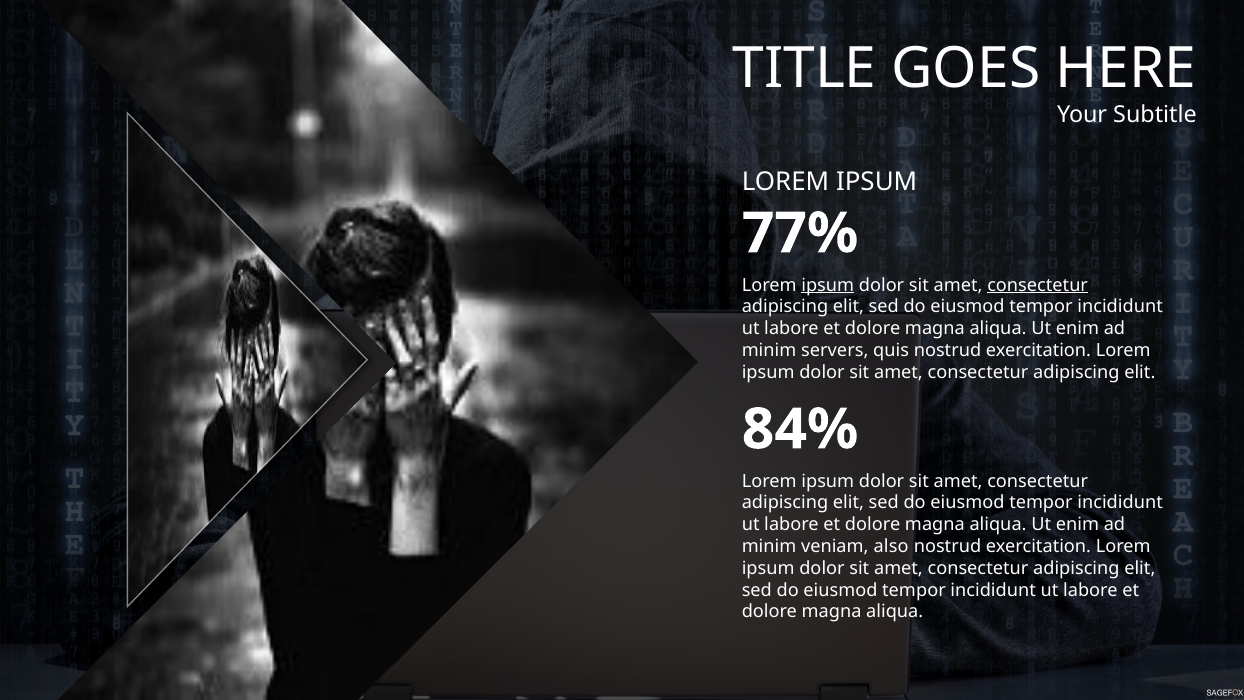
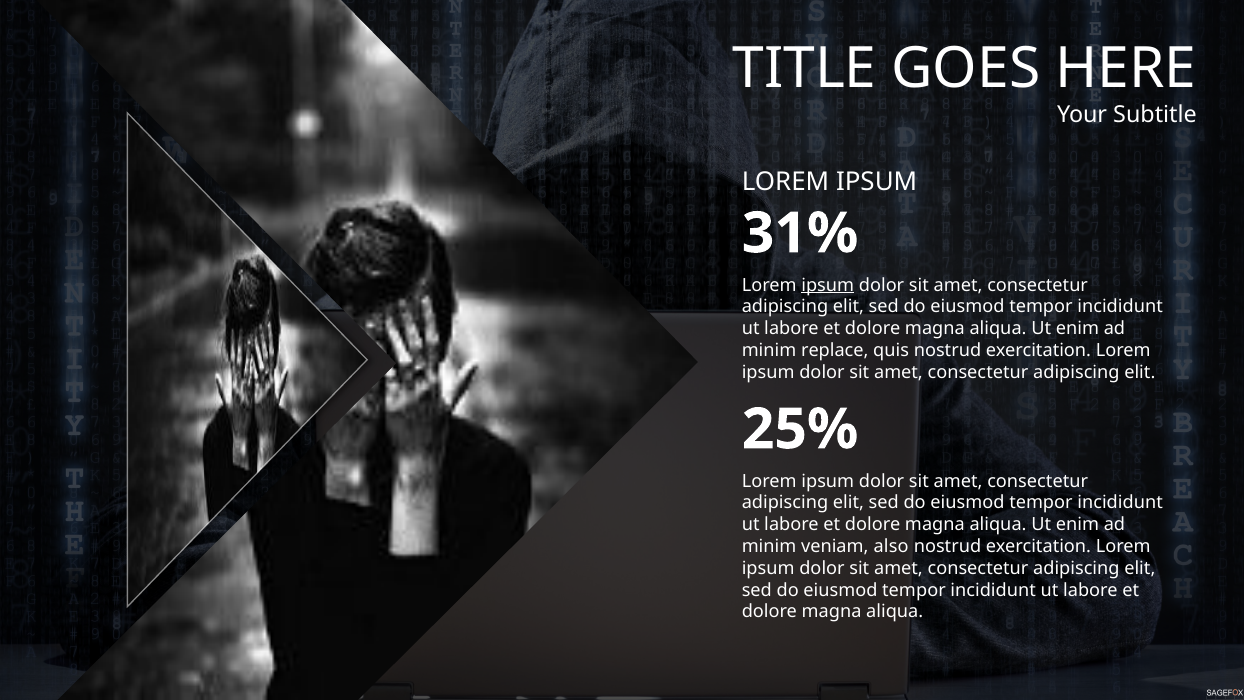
77%: 77% -> 31%
consectetur at (1038, 285) underline: present -> none
servers: servers -> replace
84%: 84% -> 25%
